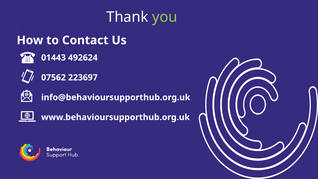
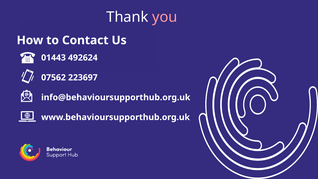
you colour: light green -> pink
